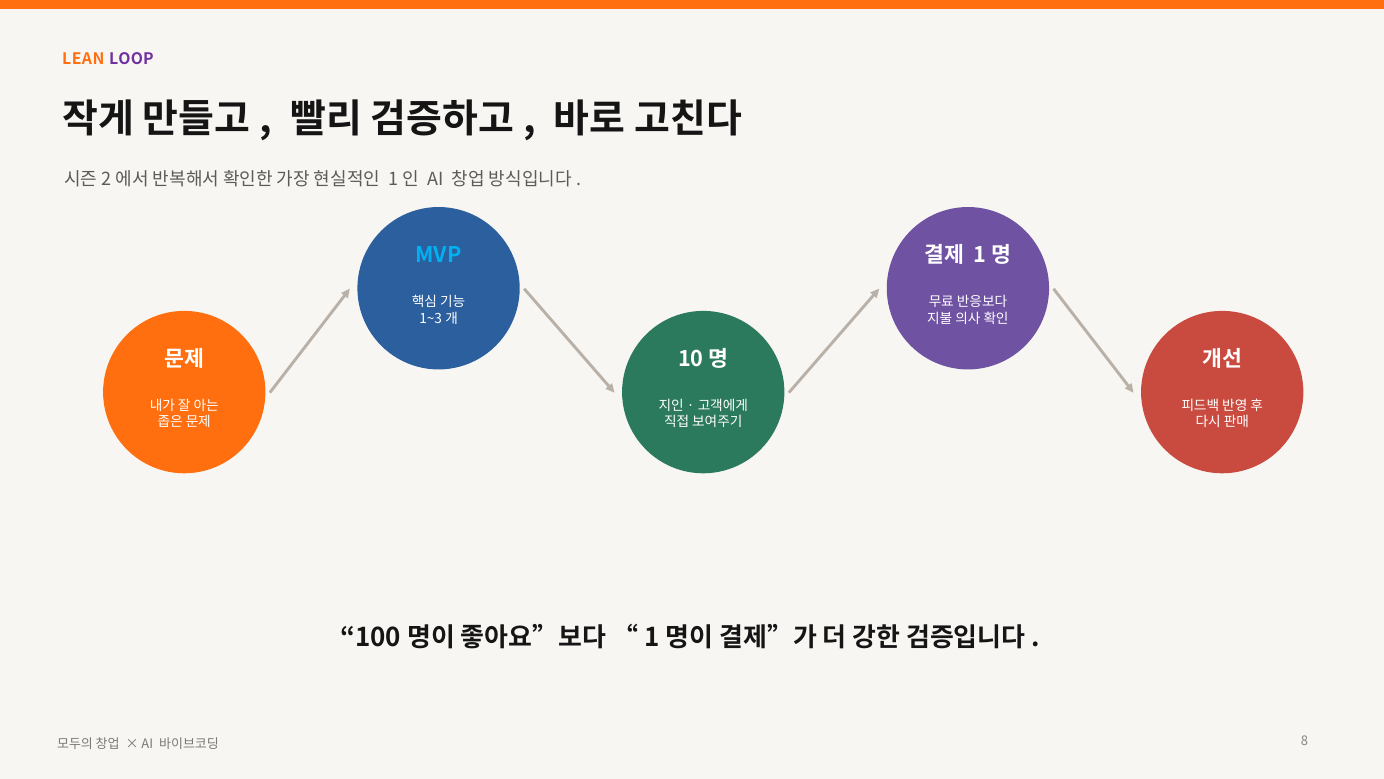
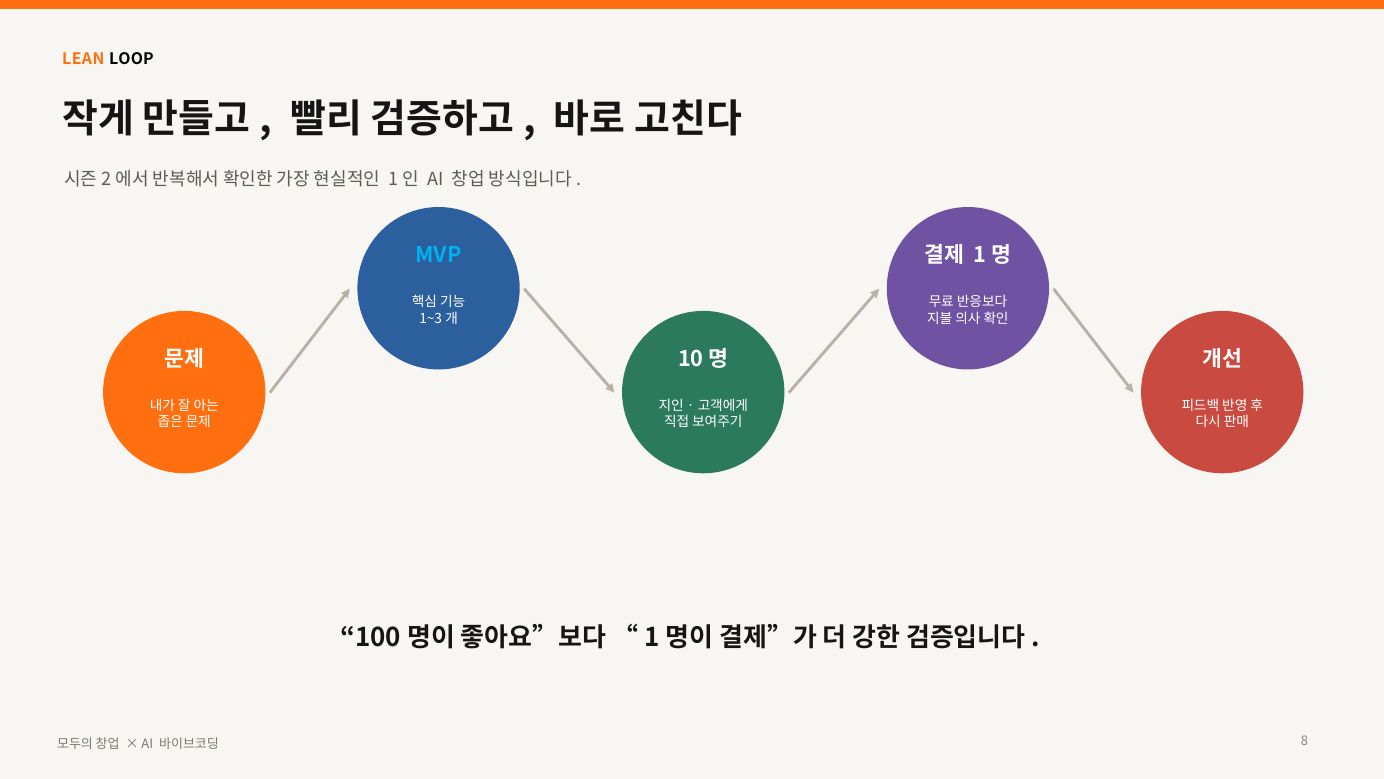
LOOP colour: purple -> black
